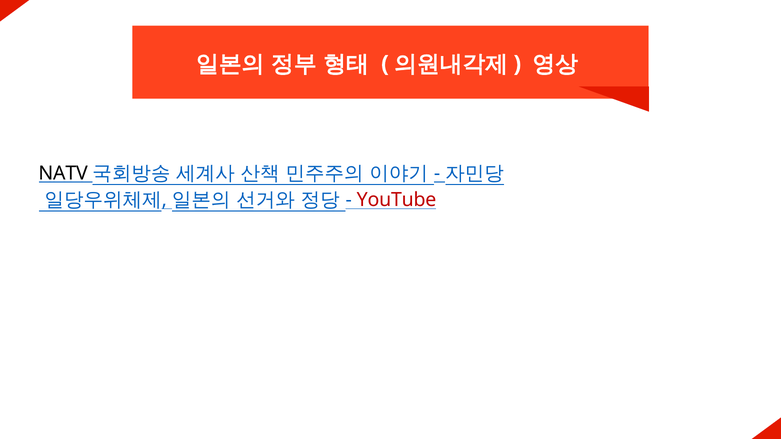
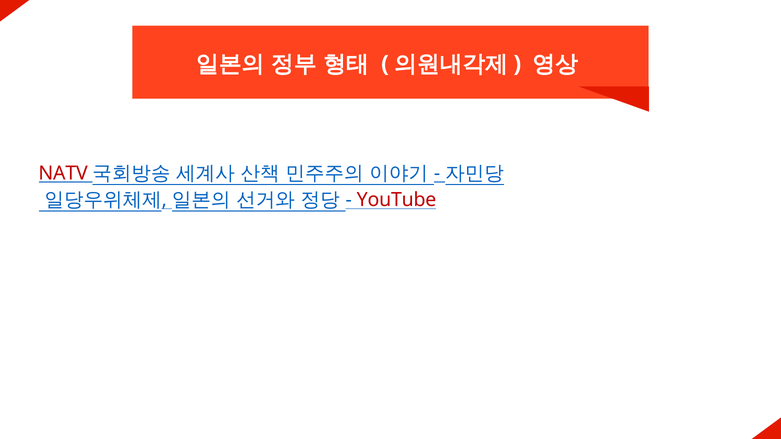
NATV colour: black -> red
